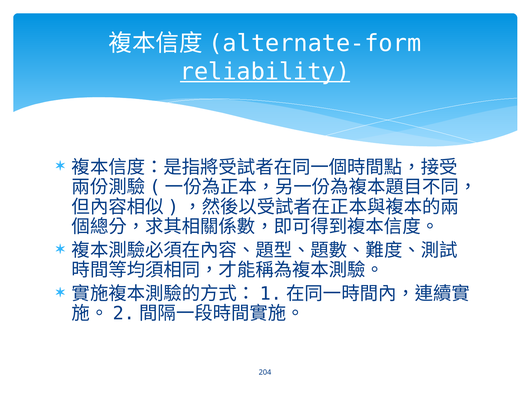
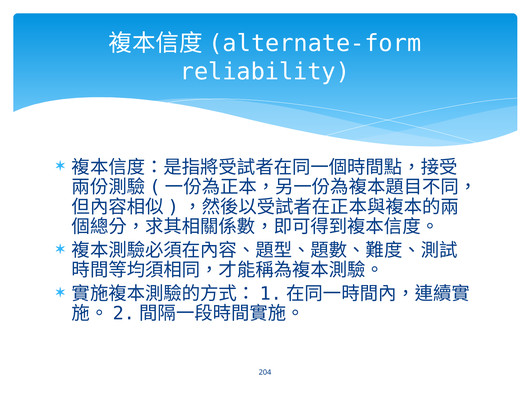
reliability underline: present -> none
